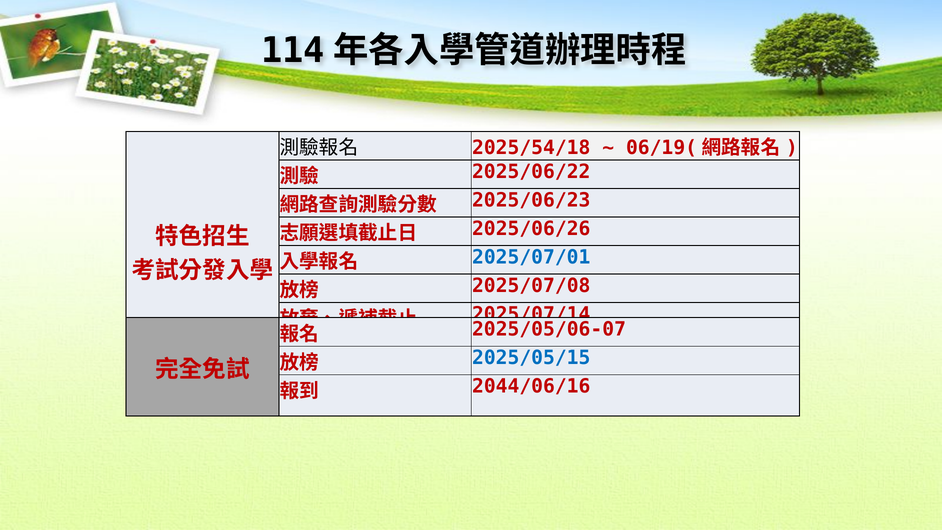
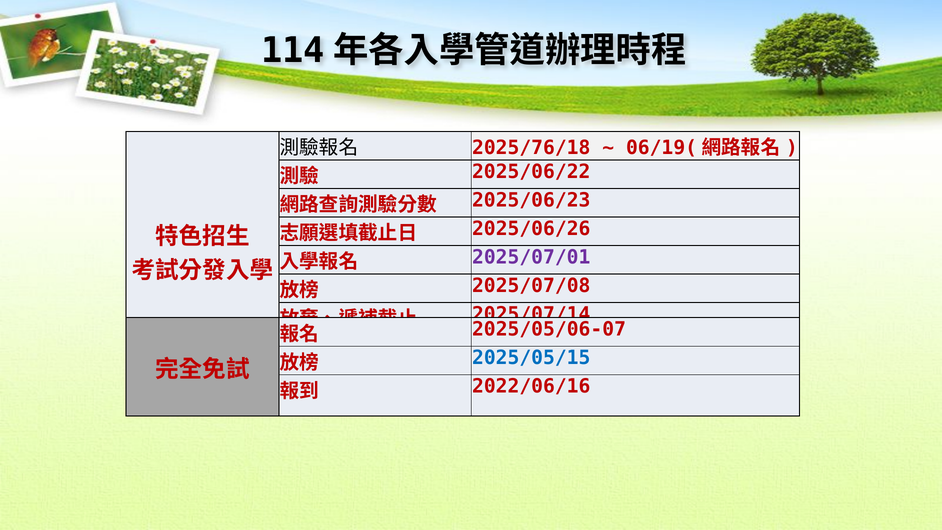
2025/54/18: 2025/54/18 -> 2025/76/18
2025/07/01 colour: blue -> purple
2044/06/16: 2044/06/16 -> 2022/06/16
